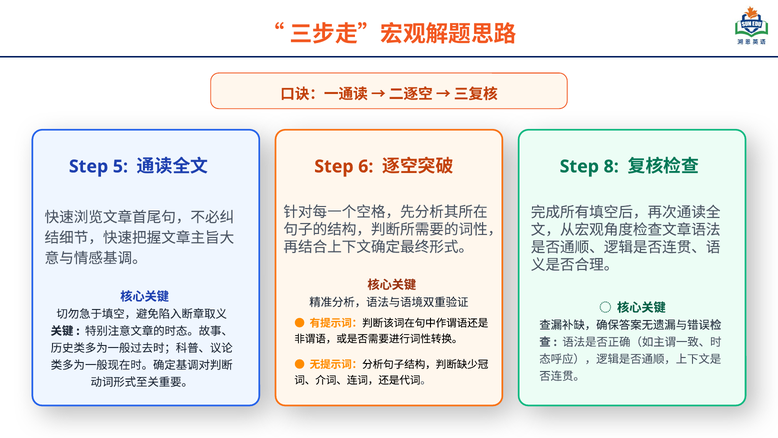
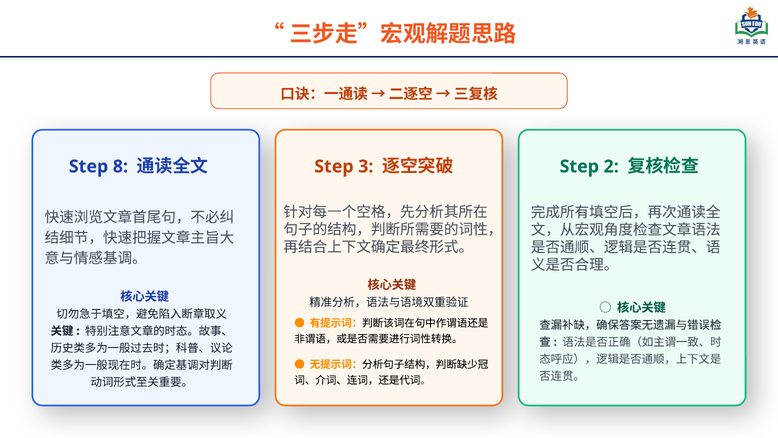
5: 5 -> 8
6: 6 -> 3
8: 8 -> 2
